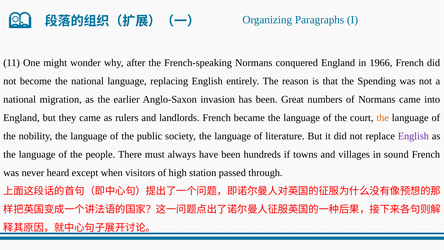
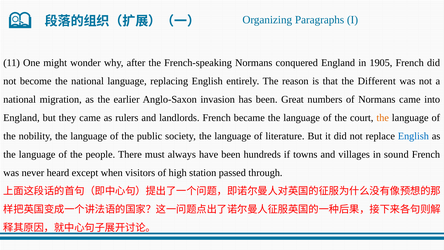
1966: 1966 -> 1905
Spending: Spending -> Different
English at (413, 136) colour: purple -> blue
